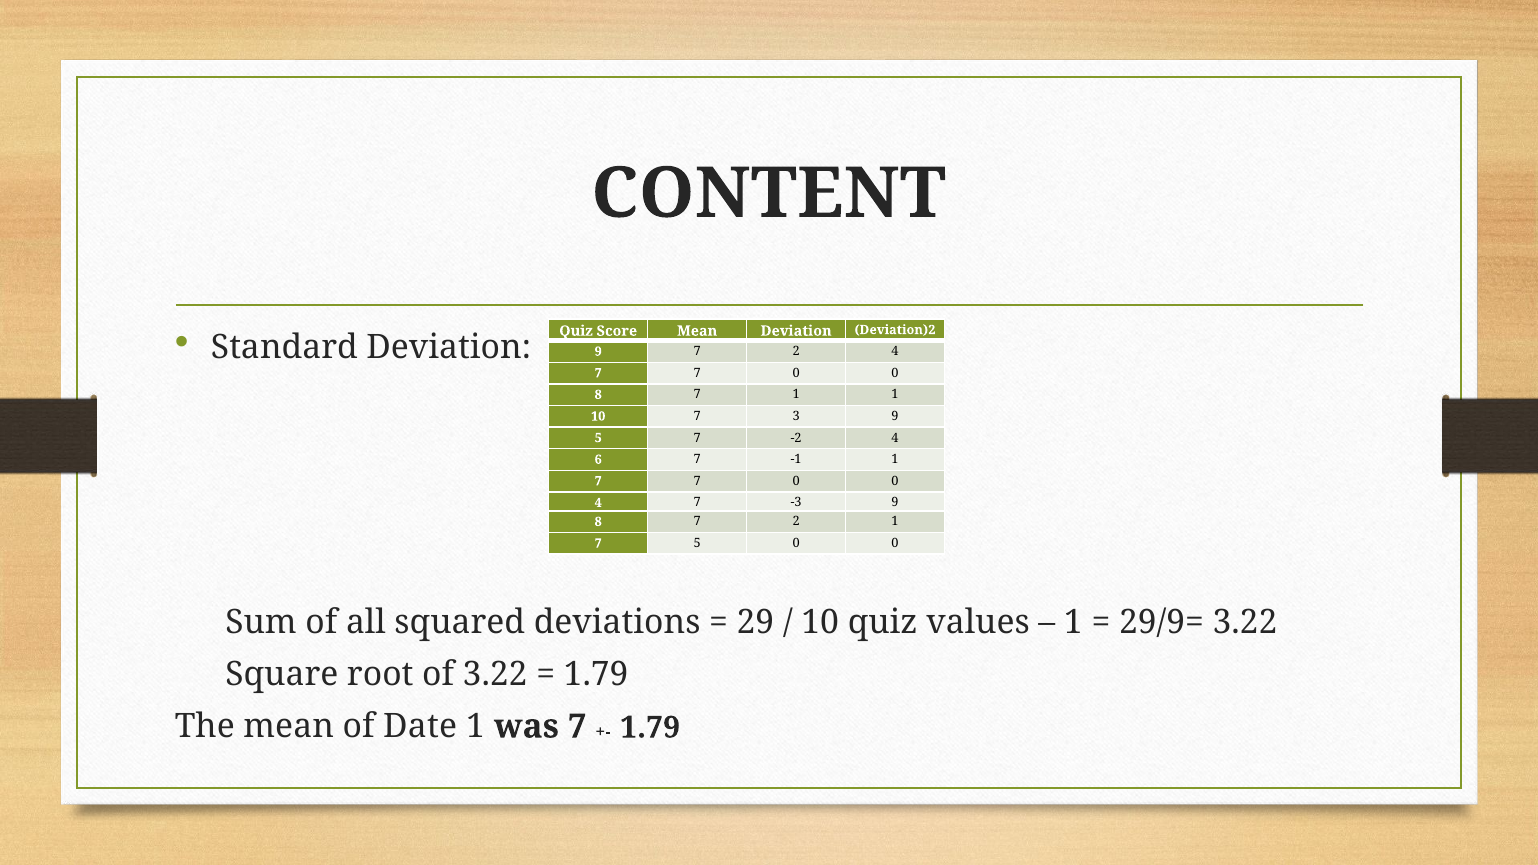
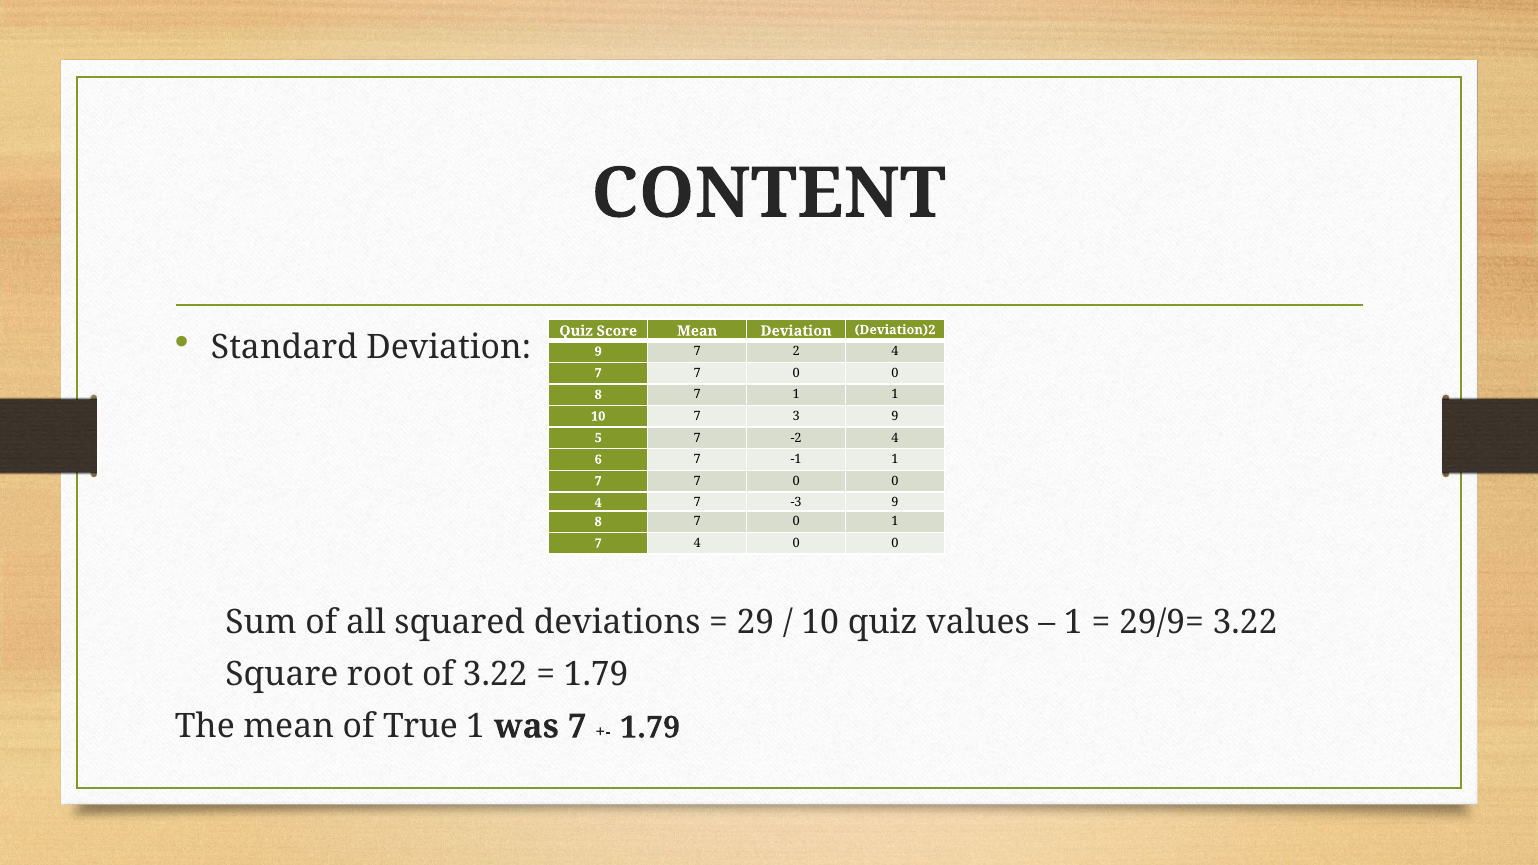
8 7 2: 2 -> 0
7 5: 5 -> 4
Date: Date -> True
